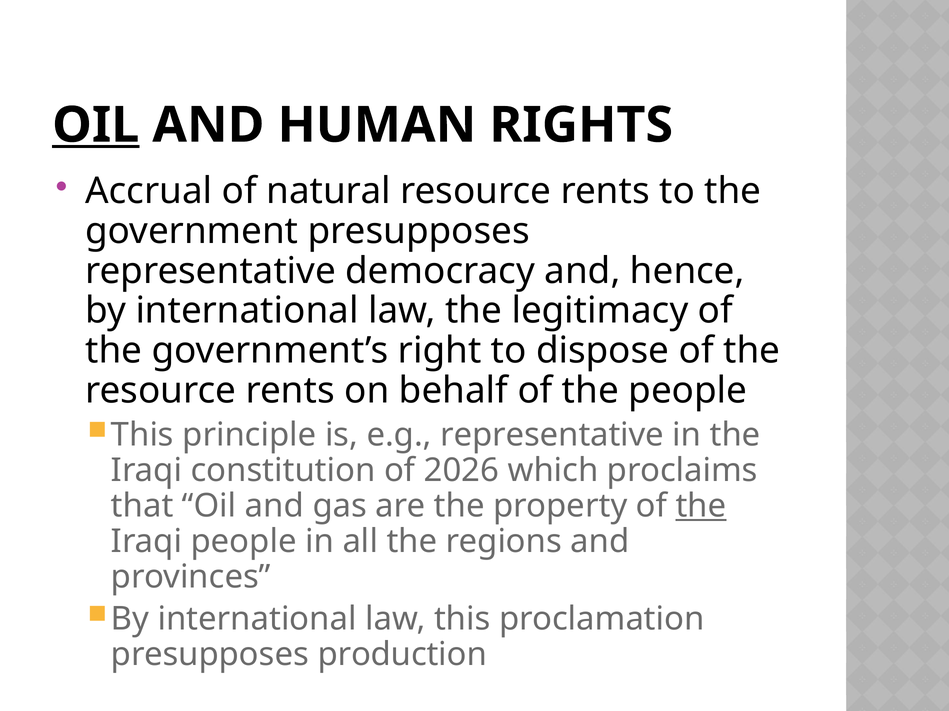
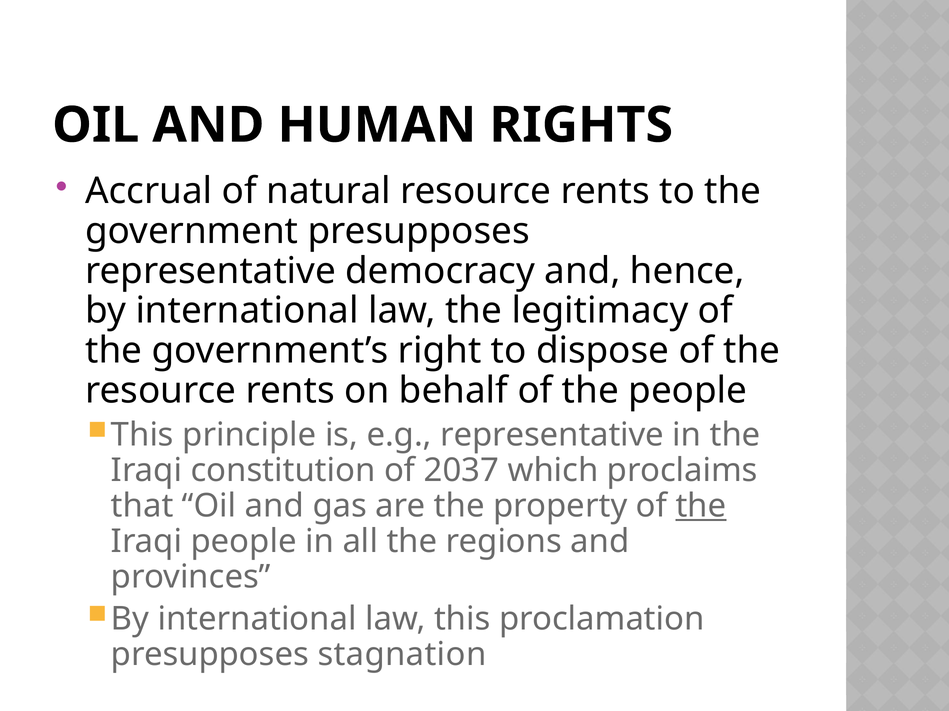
OIL at (96, 125) underline: present -> none
2026: 2026 -> 2037
production: production -> stagnation
